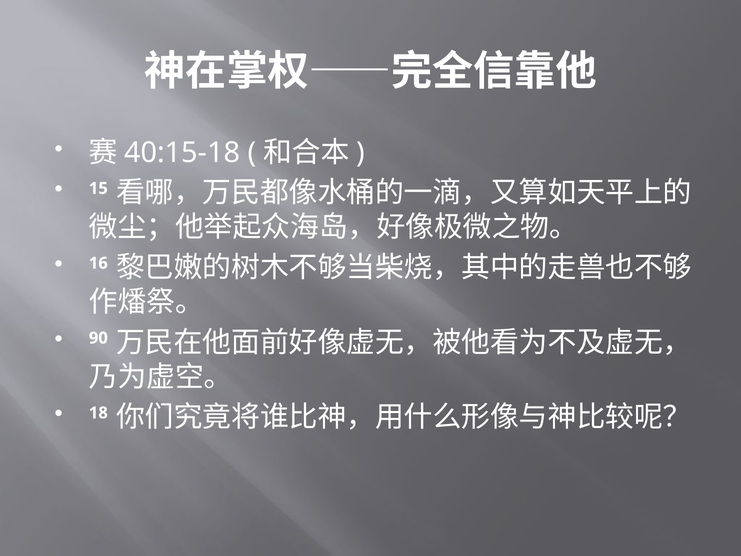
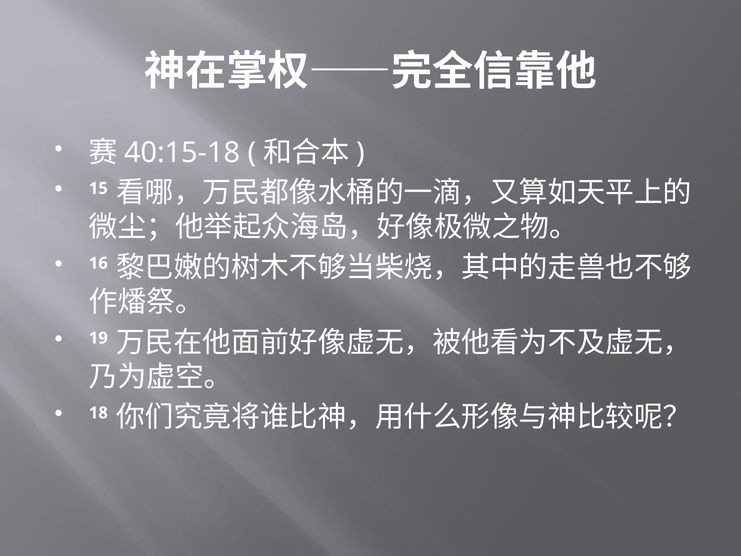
90: 90 -> 19
